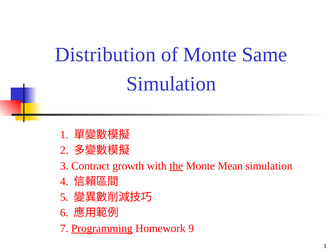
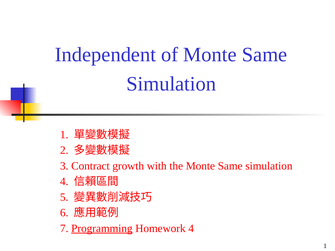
Distribution: Distribution -> Independent
the underline: present -> none
Mean at (230, 166): Mean -> Same
Homework 9: 9 -> 4
